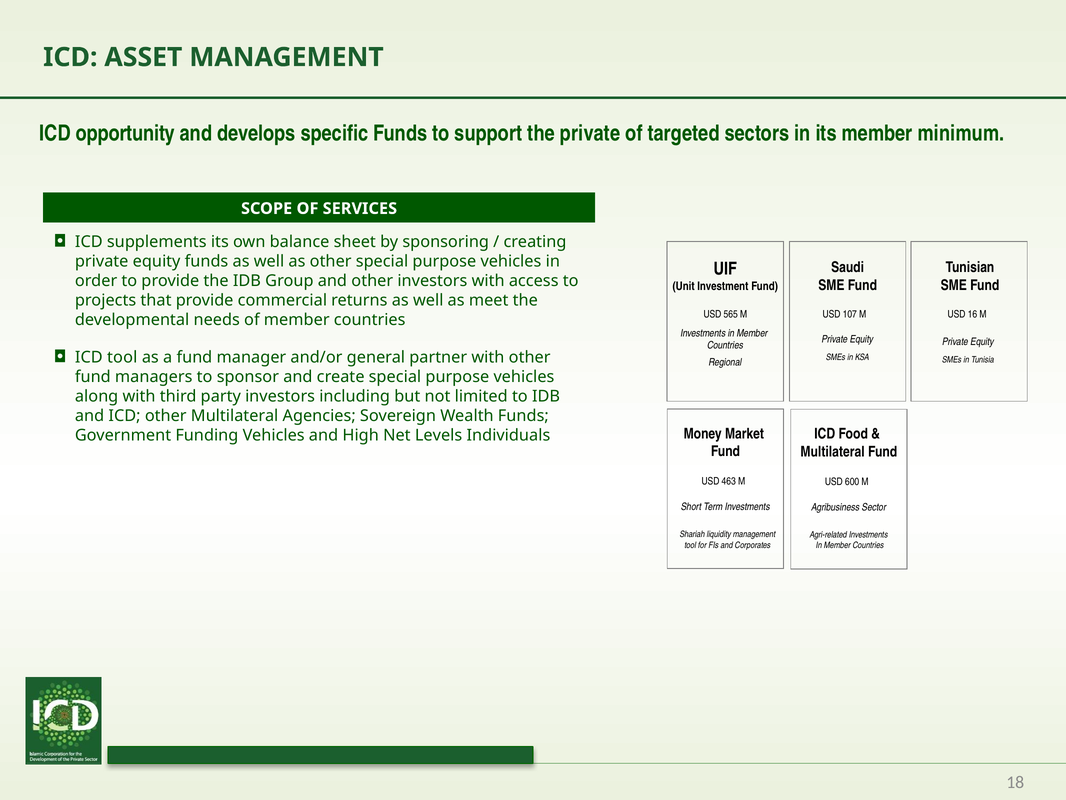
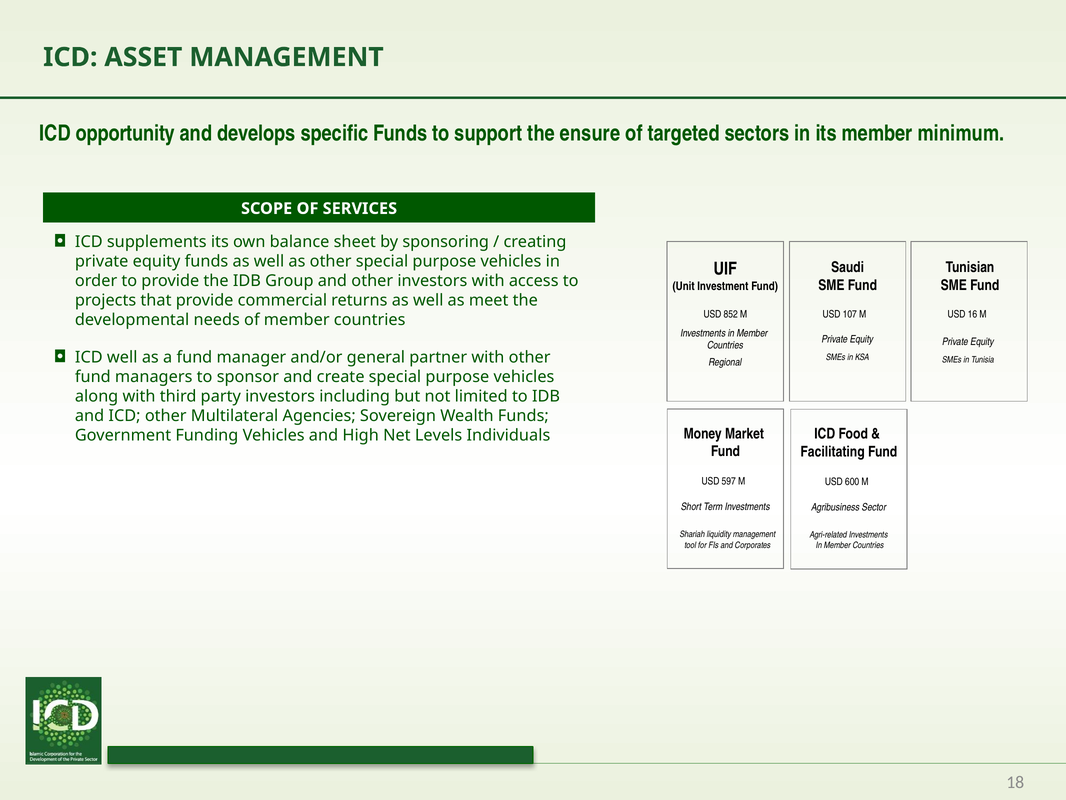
the private: private -> ensure
565: 565 -> 852
ICD tool: tool -> well
Multilateral at (833, 452): Multilateral -> Facilitating
463: 463 -> 597
